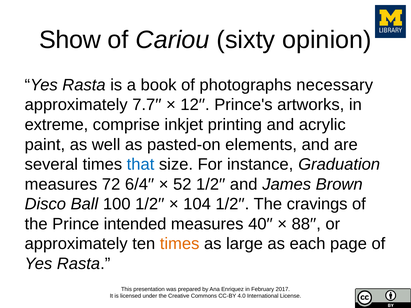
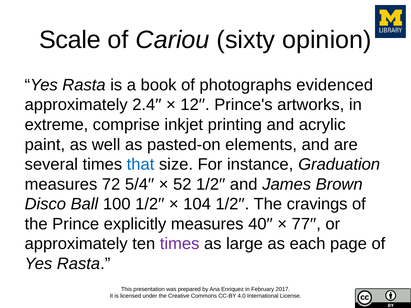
Show: Show -> Scale
necessary: necessary -> evidenced
7.7′′: 7.7′′ -> 2.4′′
6/4′′: 6/4′′ -> 5/4′′
intended: intended -> explicitly
88′′: 88′′ -> 77′′
times at (180, 244) colour: orange -> purple
